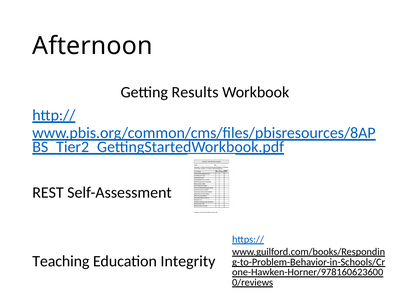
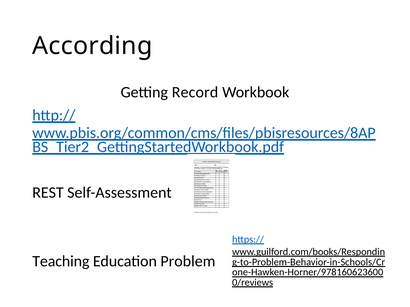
Afternoon: Afternoon -> According
Results: Results -> Record
Integrity: Integrity -> Problem
